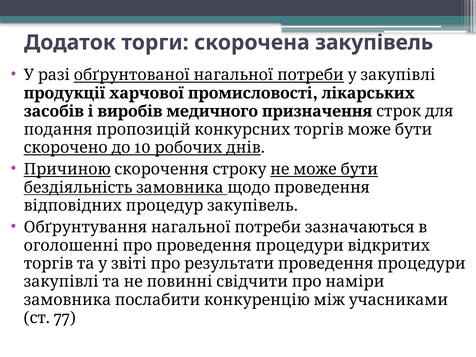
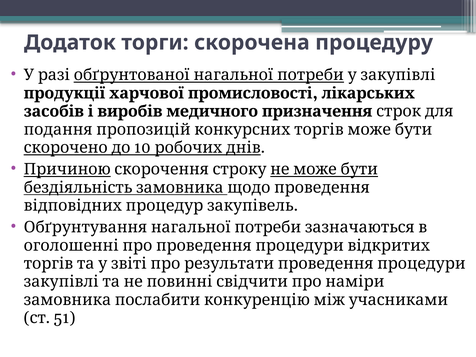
закупівель: закупівель -> процедуру
77: 77 -> 51
